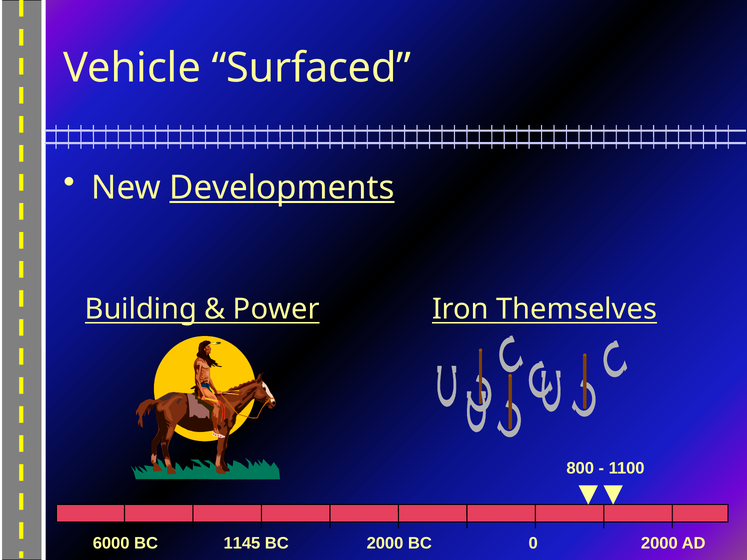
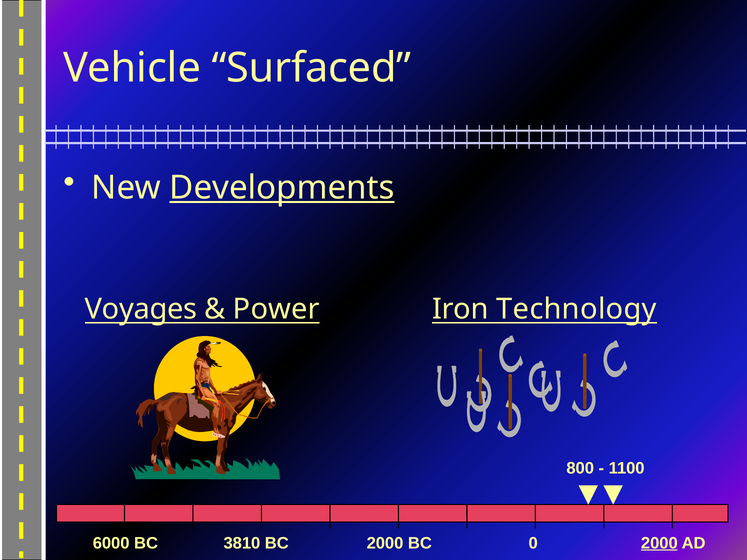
Building: Building -> Voyages
Themselves: Themselves -> Technology
1145: 1145 -> 3810
2000 at (659, 543) underline: none -> present
